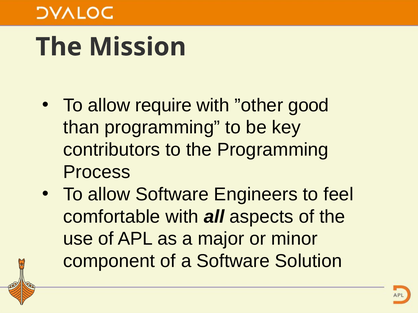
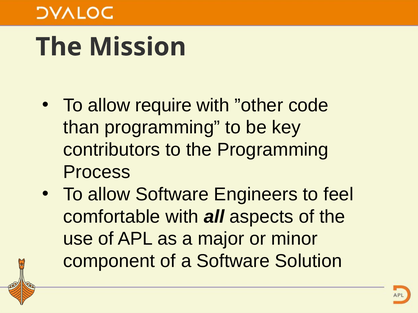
good: good -> code
